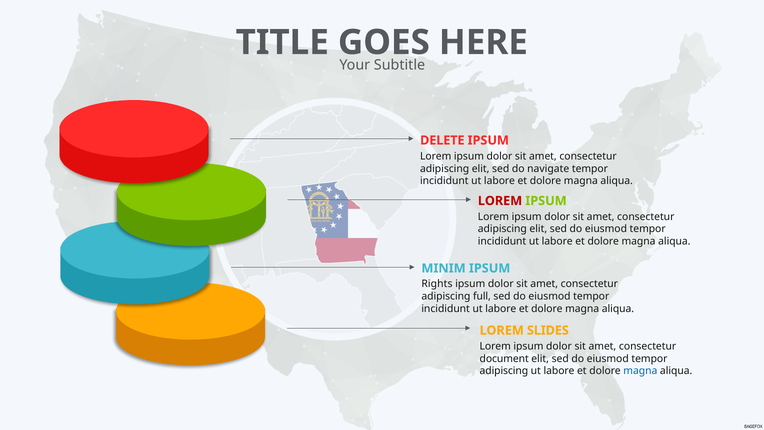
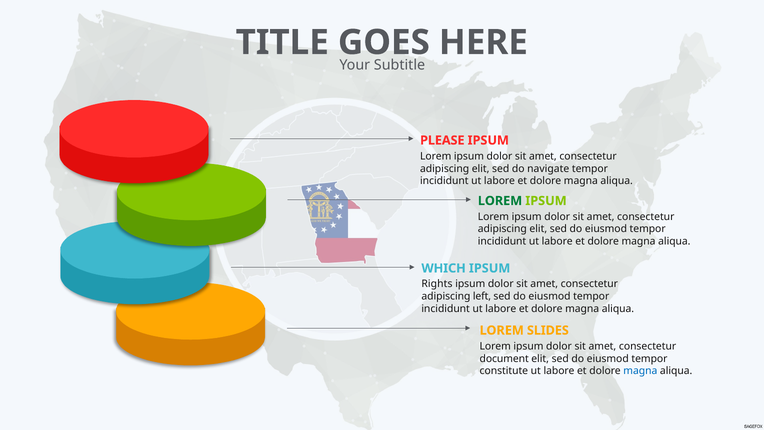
DELETE: DELETE -> PLEASE
LOREM at (500, 201) colour: red -> green
MINIM: MINIM -> WHICH
full: full -> left
adipiscing at (504, 371): adipiscing -> constitute
